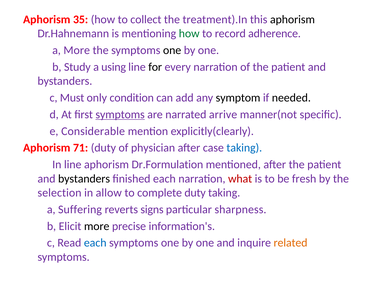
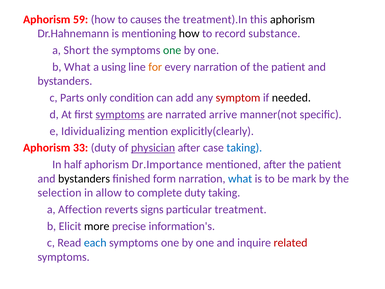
35: 35 -> 59
collect: collect -> causes
how at (189, 34) colour: green -> black
adherence: adherence -> substance
a More: More -> Short
one at (172, 50) colour: black -> green
b Study: Study -> What
for colour: black -> orange
Must: Must -> Parts
symptom colour: black -> red
Considerable: Considerable -> Idividualizing
71: 71 -> 33
physician underline: none -> present
In line: line -> half
Dr.Formulation: Dr.Formulation -> Dr.Importance
finished each: each -> form
what at (240, 178) colour: red -> blue
fresh: fresh -> mark
Suffering: Suffering -> Affection
sharpness: sharpness -> treatment
related colour: orange -> red
